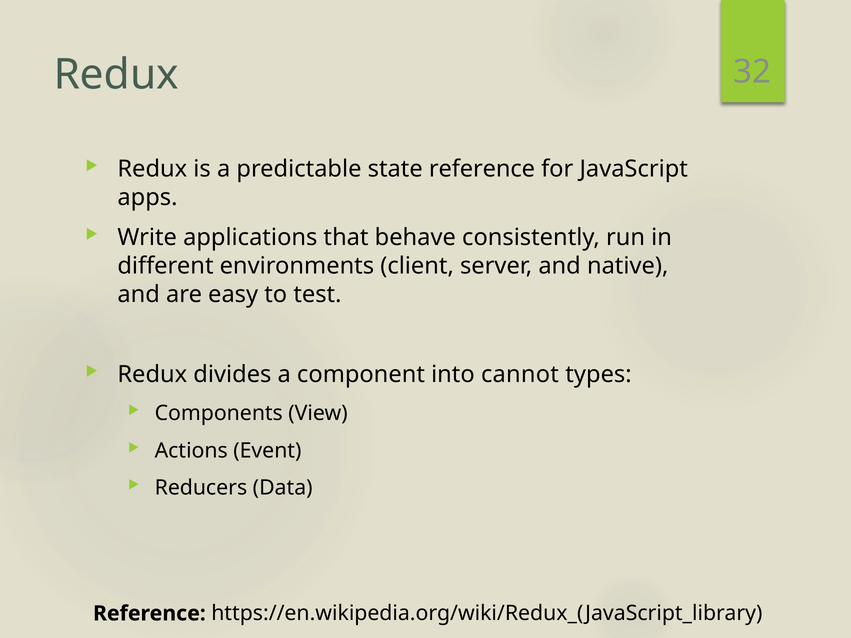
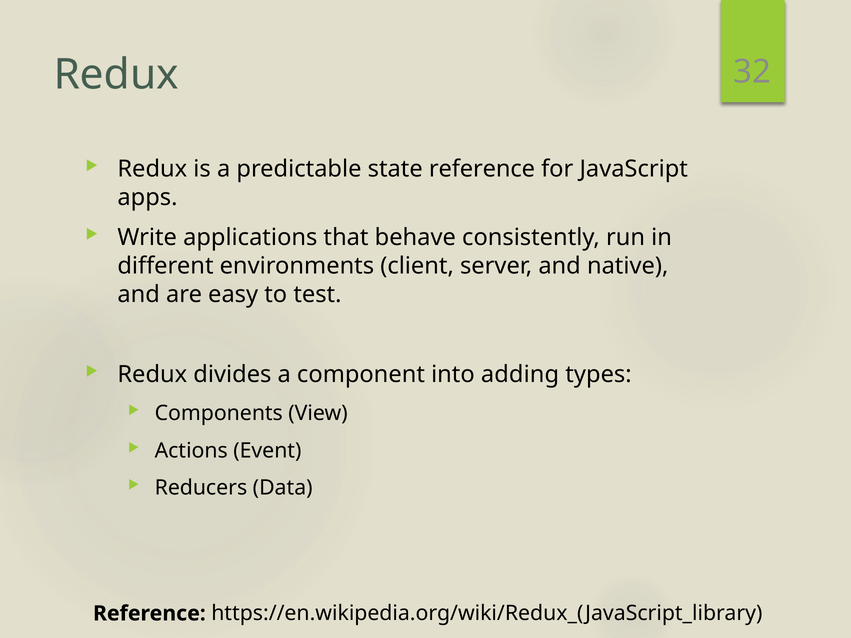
cannot: cannot -> adding
